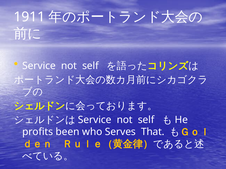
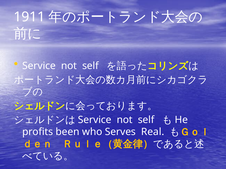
That: That -> Real
